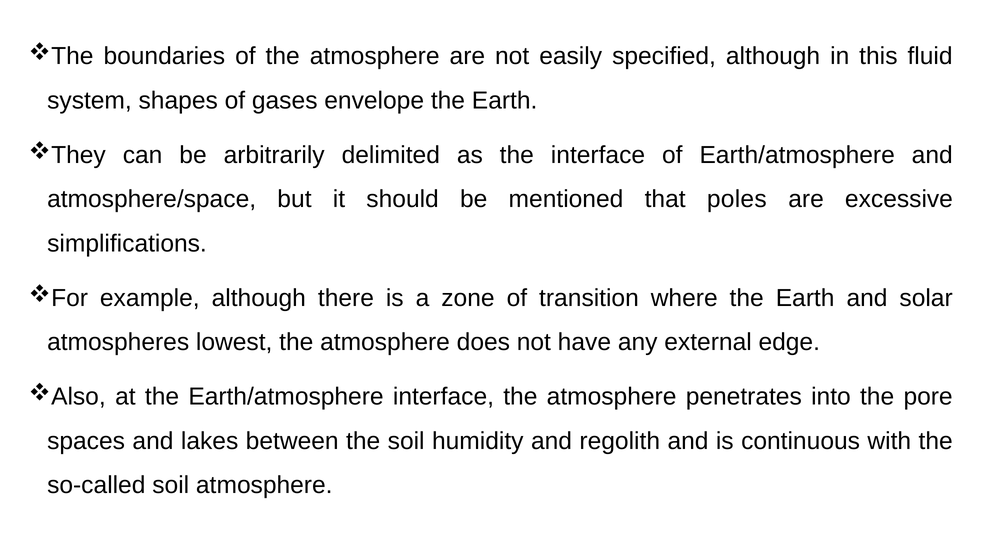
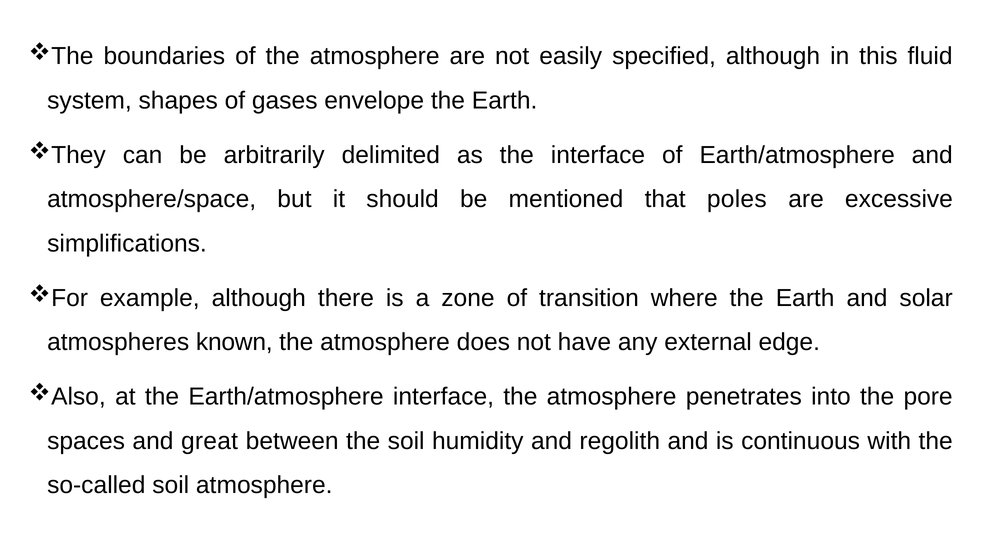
lowest: lowest -> known
lakes: lakes -> great
